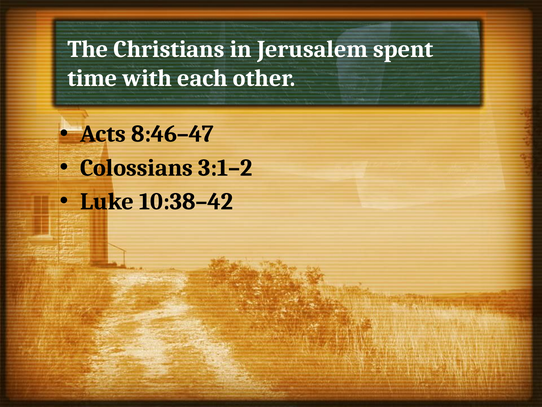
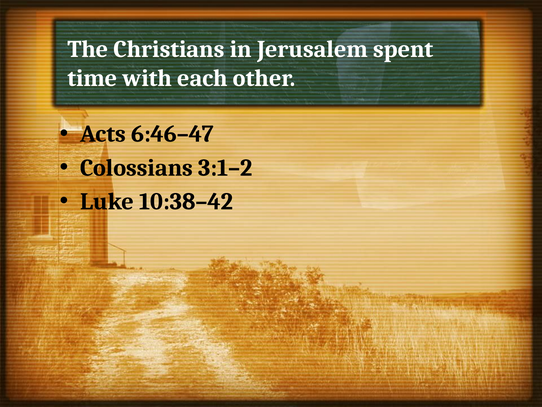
8:46–47: 8:46–47 -> 6:46–47
